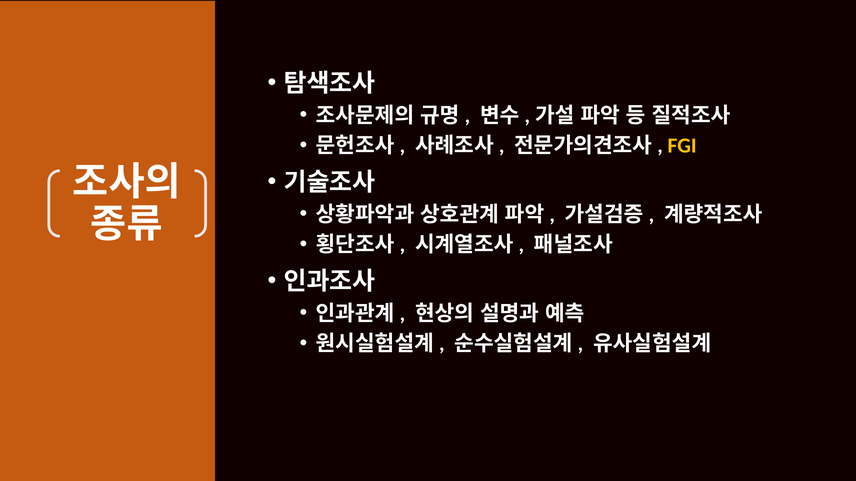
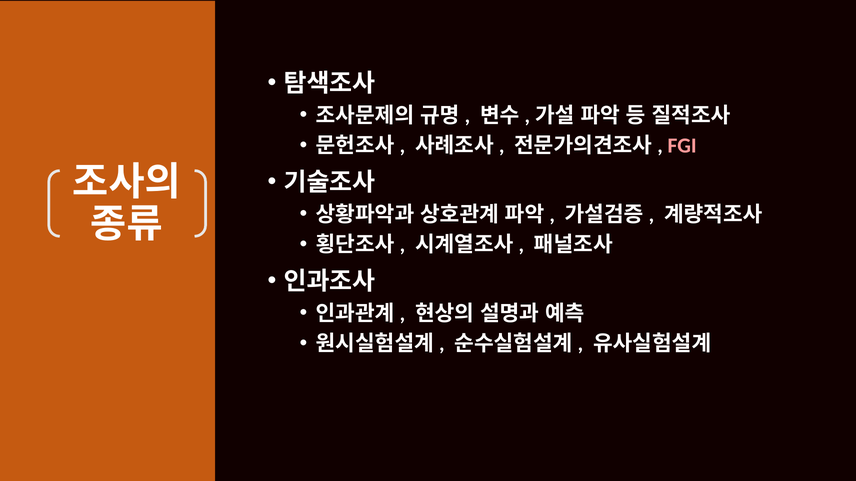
FGI colour: yellow -> pink
